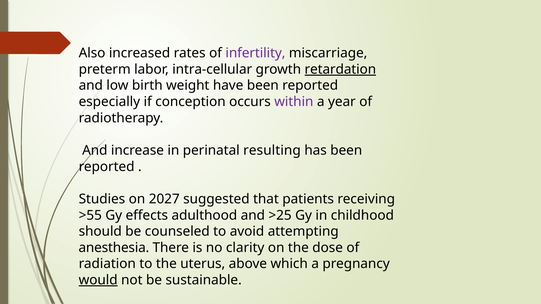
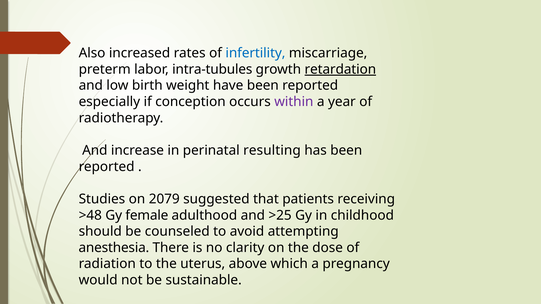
infertility colour: purple -> blue
intra-cellular: intra-cellular -> intra-tubules
2027: 2027 -> 2079
>55: >55 -> >48
effects: effects -> female
would underline: present -> none
